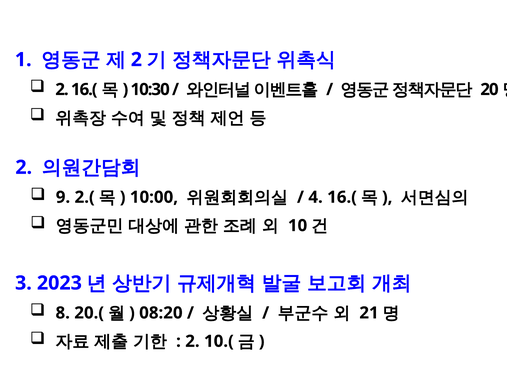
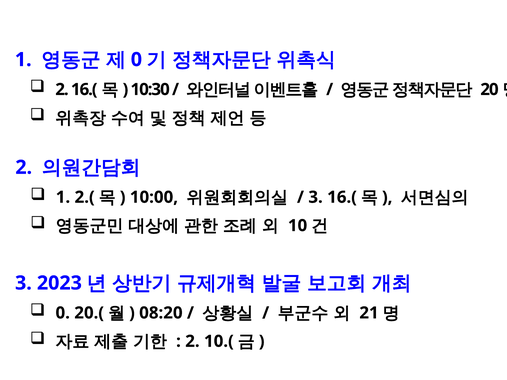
2 at (136, 60): 2 -> 0
9 at (63, 197): 9 -> 1
4 at (316, 197): 4 -> 3
8 at (63, 313): 8 -> 0
